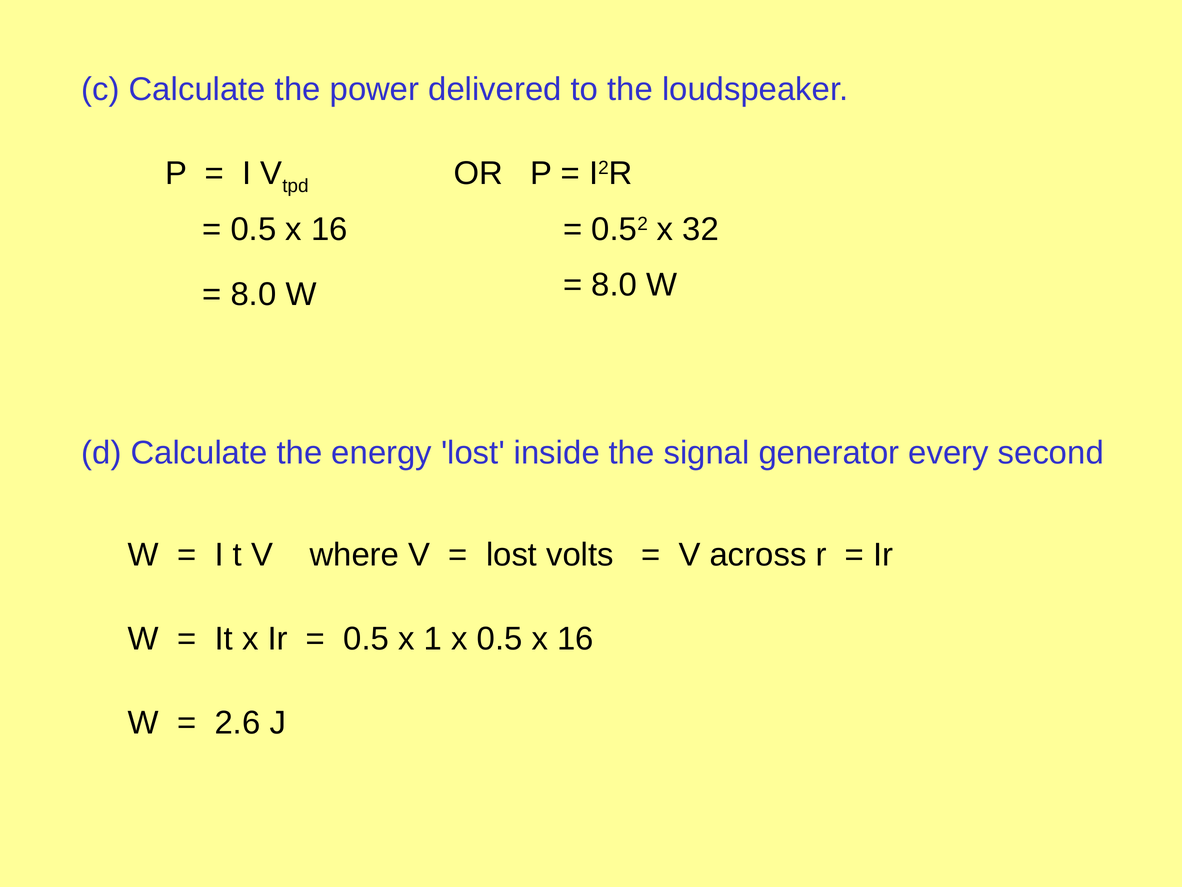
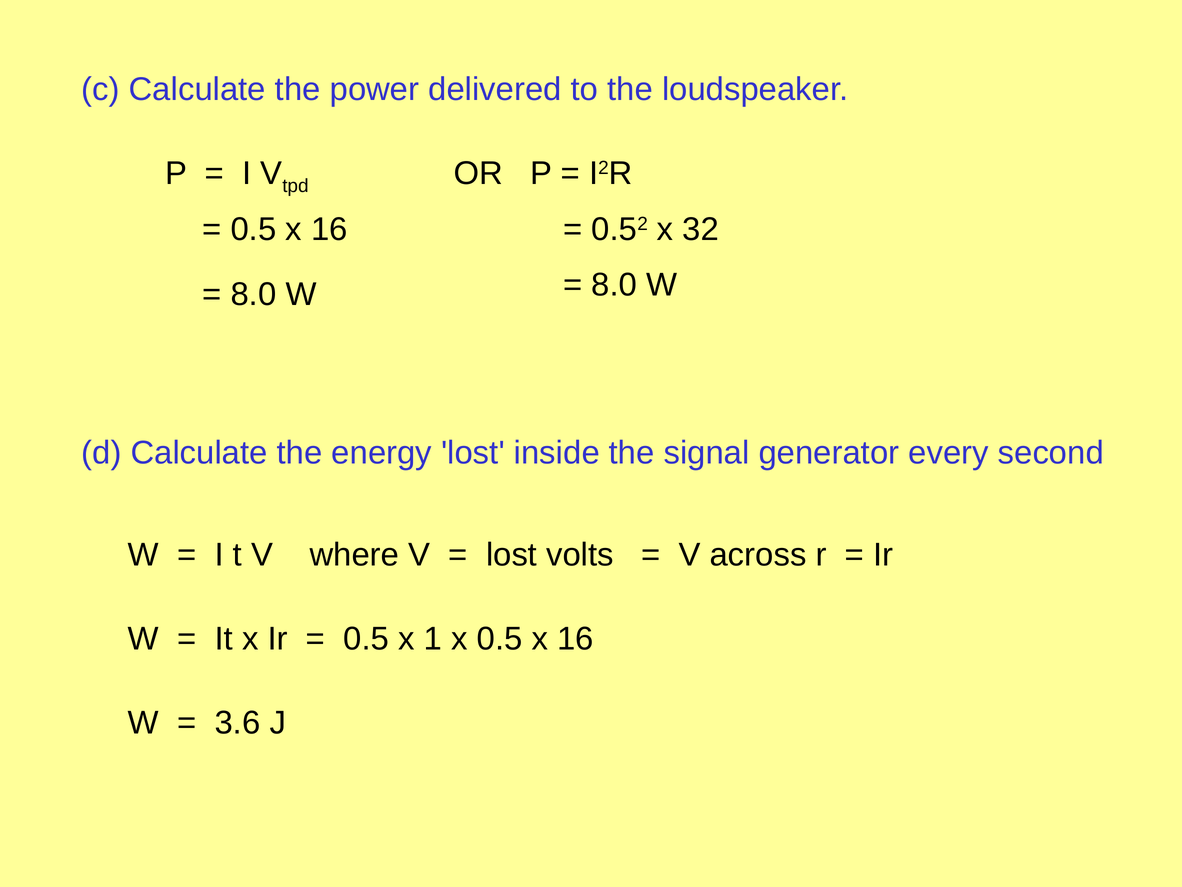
2.6: 2.6 -> 3.6
